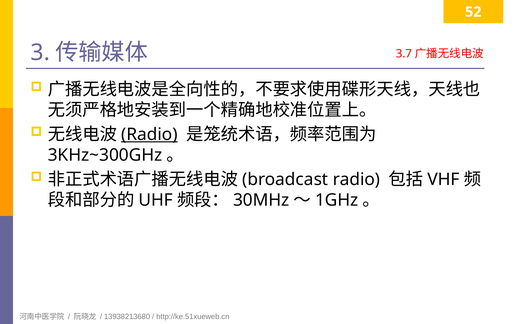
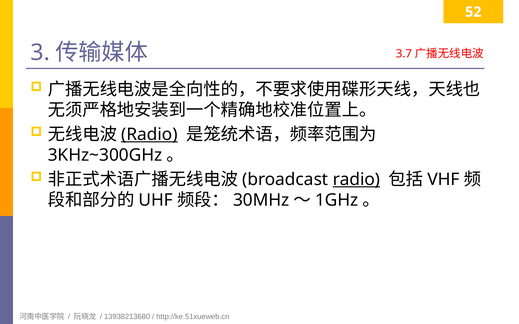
radio at (356, 180) underline: none -> present
